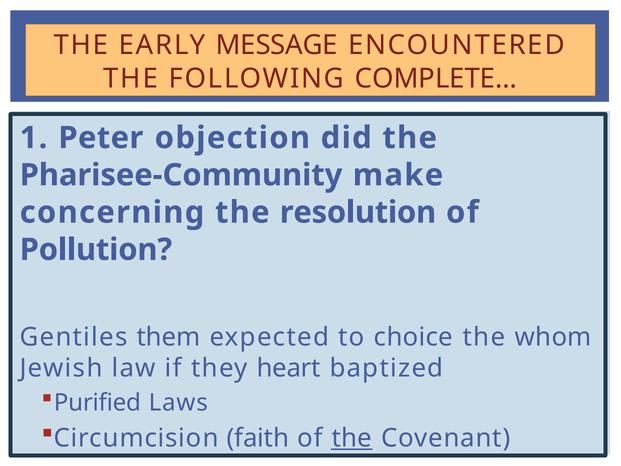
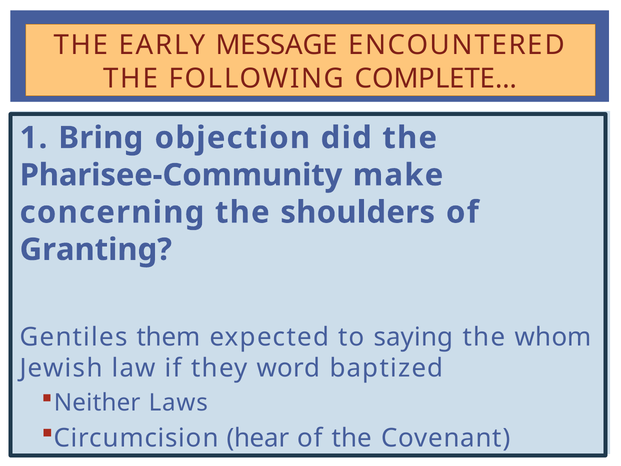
Peter: Peter -> Bring
resolution: resolution -> shoulders
Pollution: Pollution -> Granting
choice: choice -> saying
heart: heart -> word
Purified: Purified -> Neither
faith: faith -> hear
the at (352, 438) underline: present -> none
